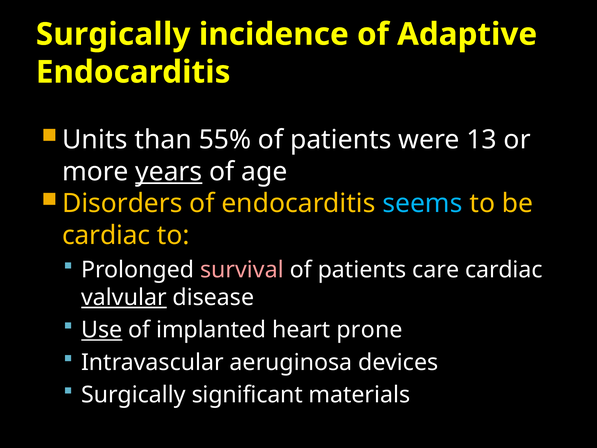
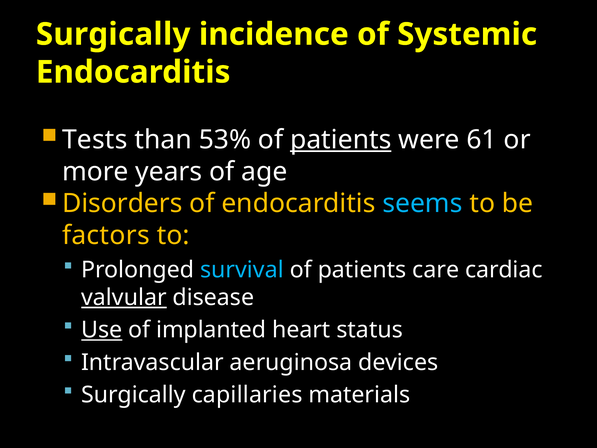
Adaptive: Adaptive -> Systemic
Units: Units -> Tests
55%: 55% -> 53%
patients at (341, 140) underline: none -> present
13: 13 -> 61
years underline: present -> none
cardiac at (106, 235): cardiac -> factors
survival colour: pink -> light blue
prone: prone -> status
significant: significant -> capillaries
